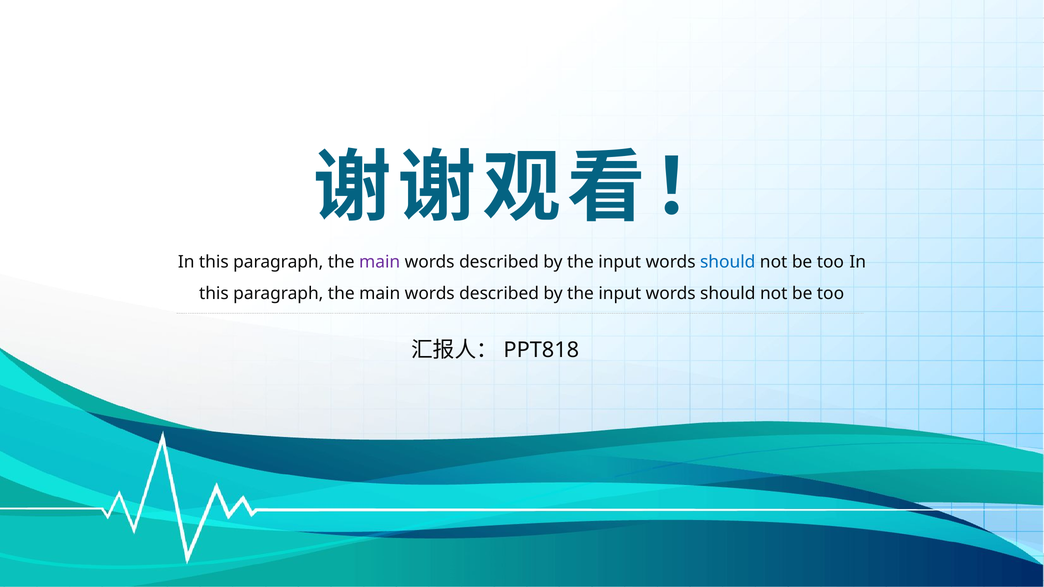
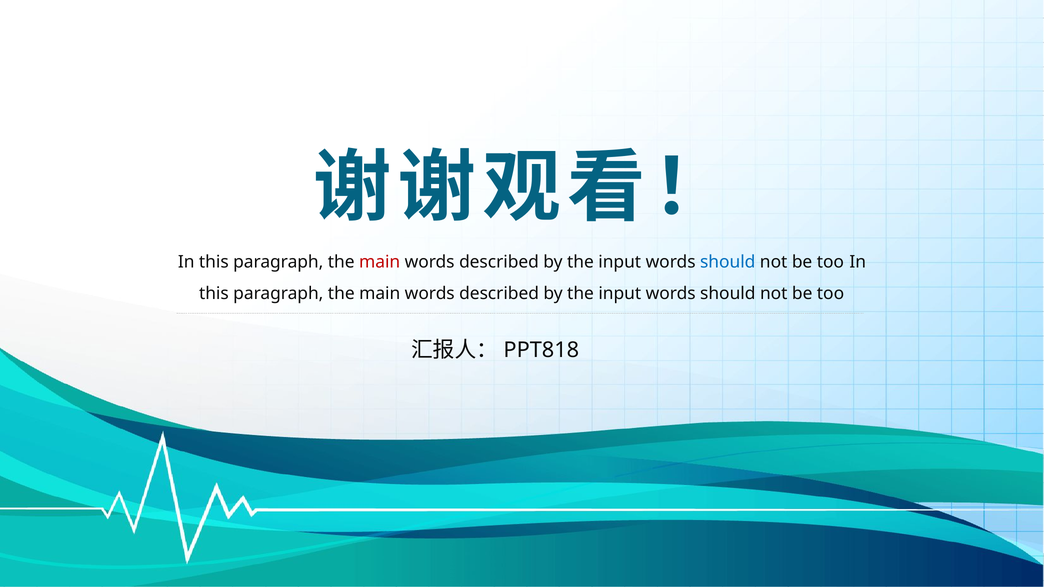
main at (380, 262) colour: purple -> red
